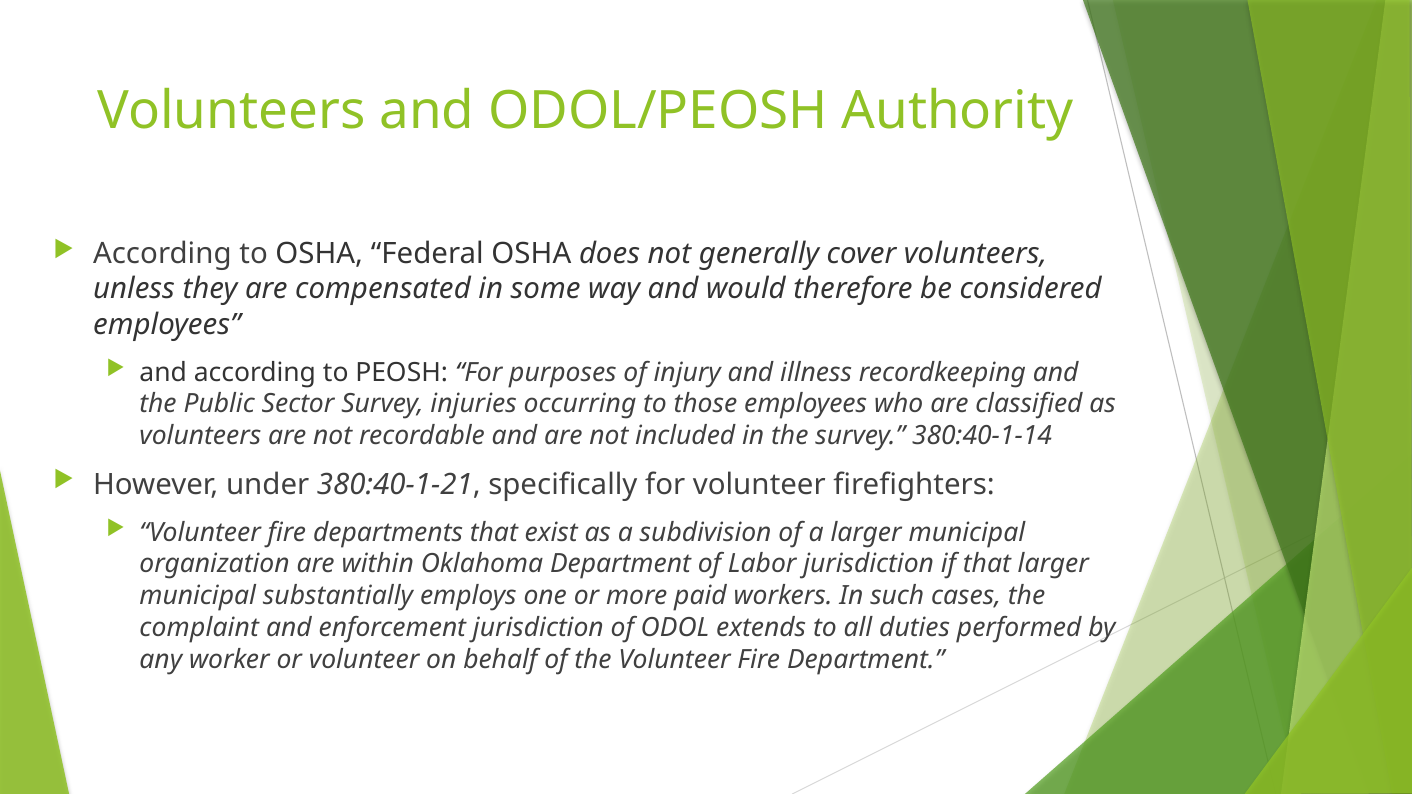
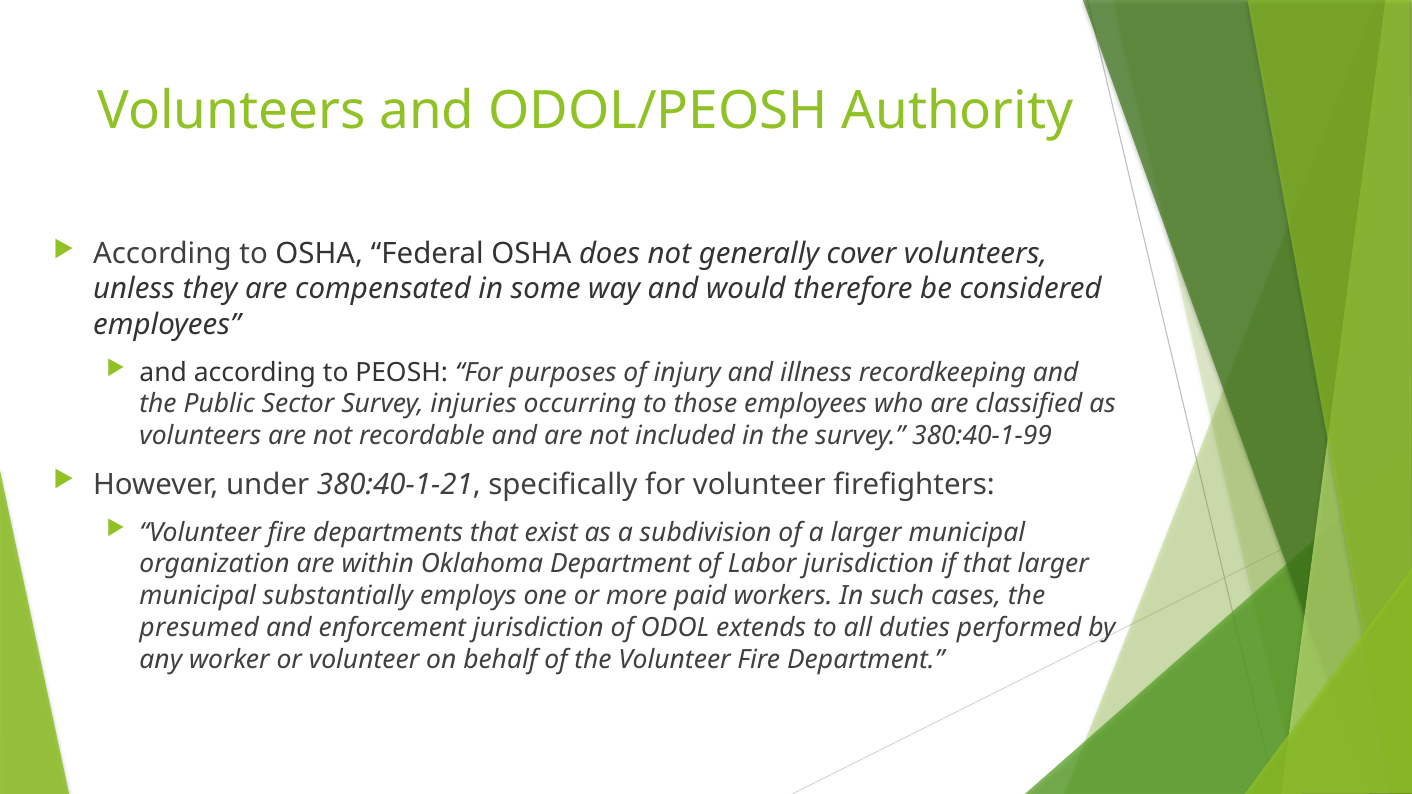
380:40-1-14: 380:40-1-14 -> 380:40-1-99
complaint: complaint -> presumed
